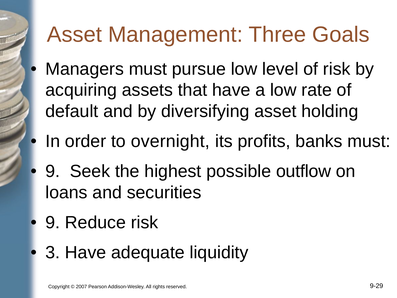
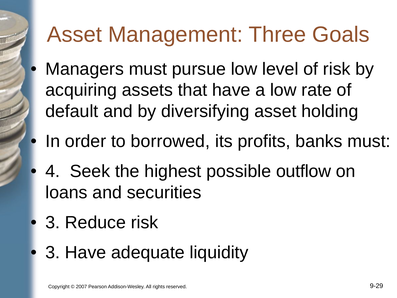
overnight: overnight -> borrowed
9 at (53, 171): 9 -> 4
9 at (53, 222): 9 -> 3
